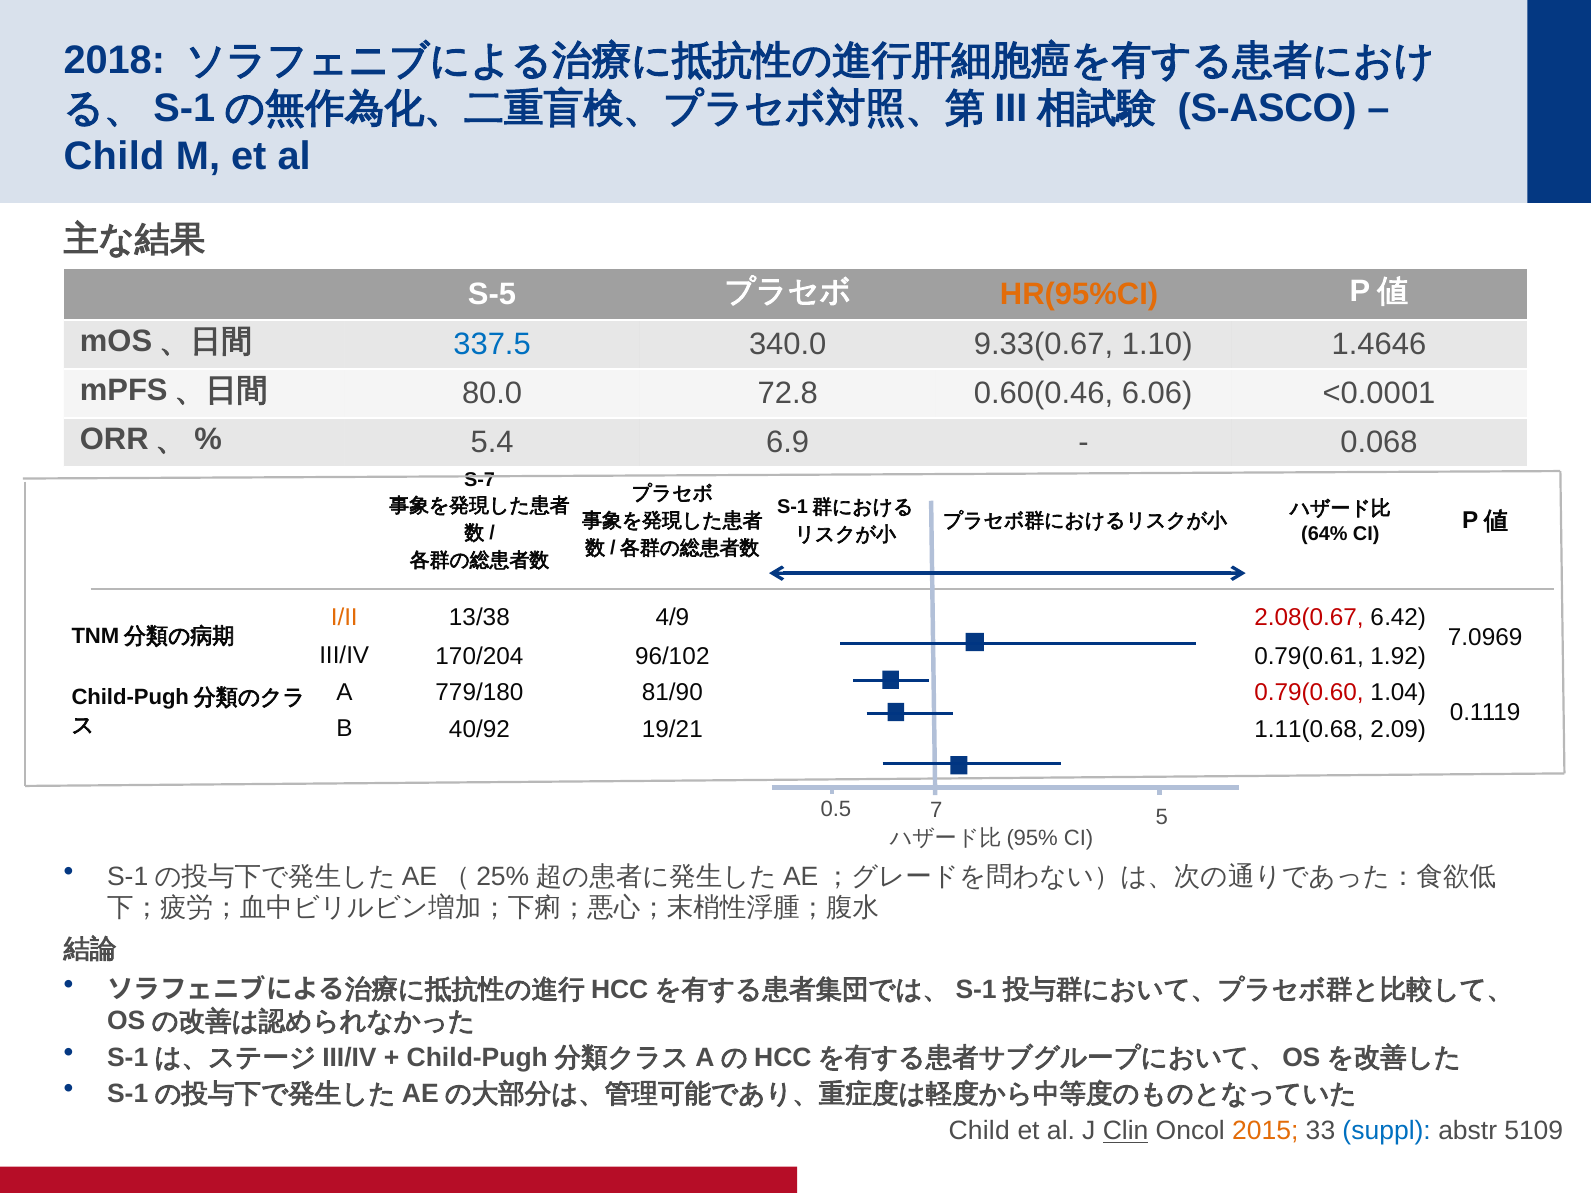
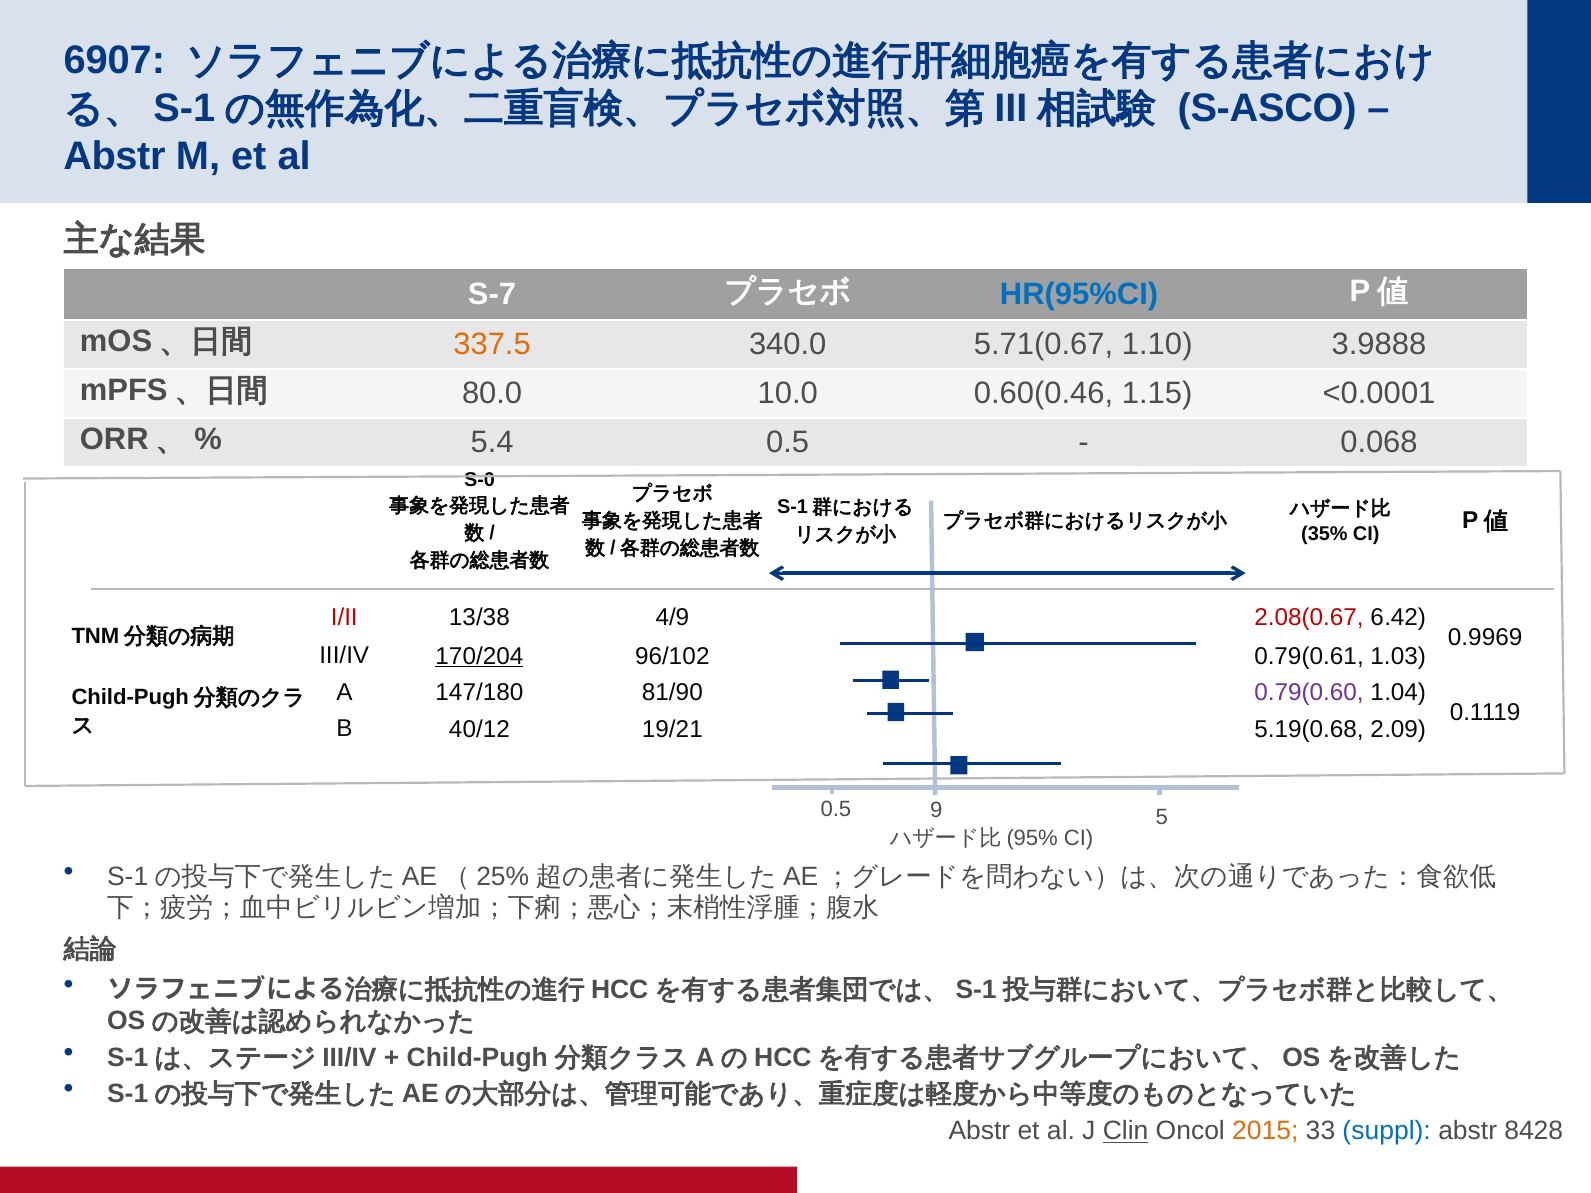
2018: 2018 -> 6907
Child at (114, 156): Child -> Abstr
S-5: S-5 -> S-7
HR(95%CI colour: orange -> blue
337.5 colour: blue -> orange
9.33(0.67: 9.33(0.67 -> 5.71(0.67
1.4646: 1.4646 -> 3.9888
72.8: 72.8 -> 10.0
6.06: 6.06 -> 1.15
5.4 6.9: 6.9 -> 0.5
S-7: S-7 -> S-0
64%: 64% -> 35%
I/II colour: orange -> red
7.0969: 7.0969 -> 0.9969
170/204 underline: none -> present
1.92: 1.92 -> 1.03
779/180: 779/180 -> 147/180
0.79(0.60 colour: red -> purple
40/92: 40/92 -> 40/12
1.11(0.68: 1.11(0.68 -> 5.19(0.68
7: 7 -> 9
Child at (979, 1131): Child -> Abstr
5109: 5109 -> 8428
